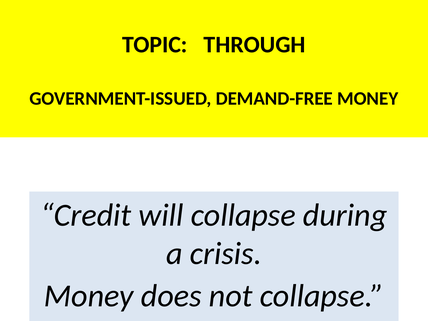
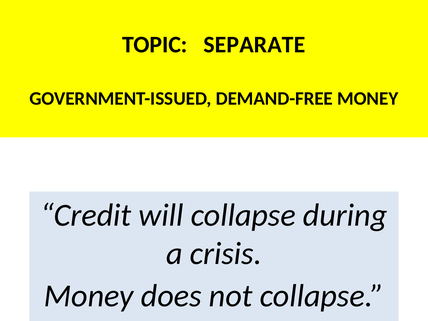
THROUGH: THROUGH -> SEPARATE
